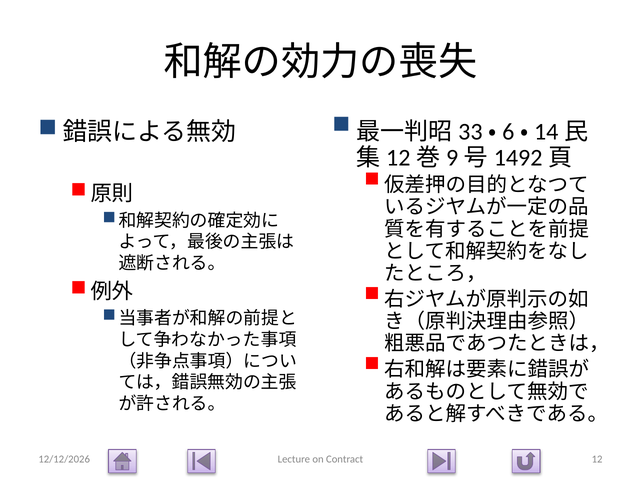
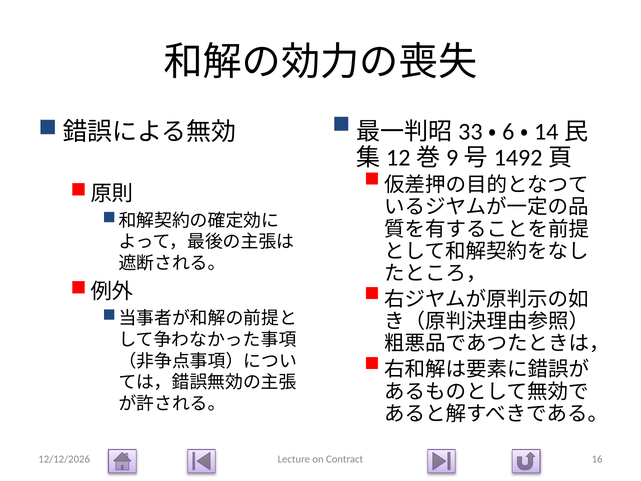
12: 12 -> 16
